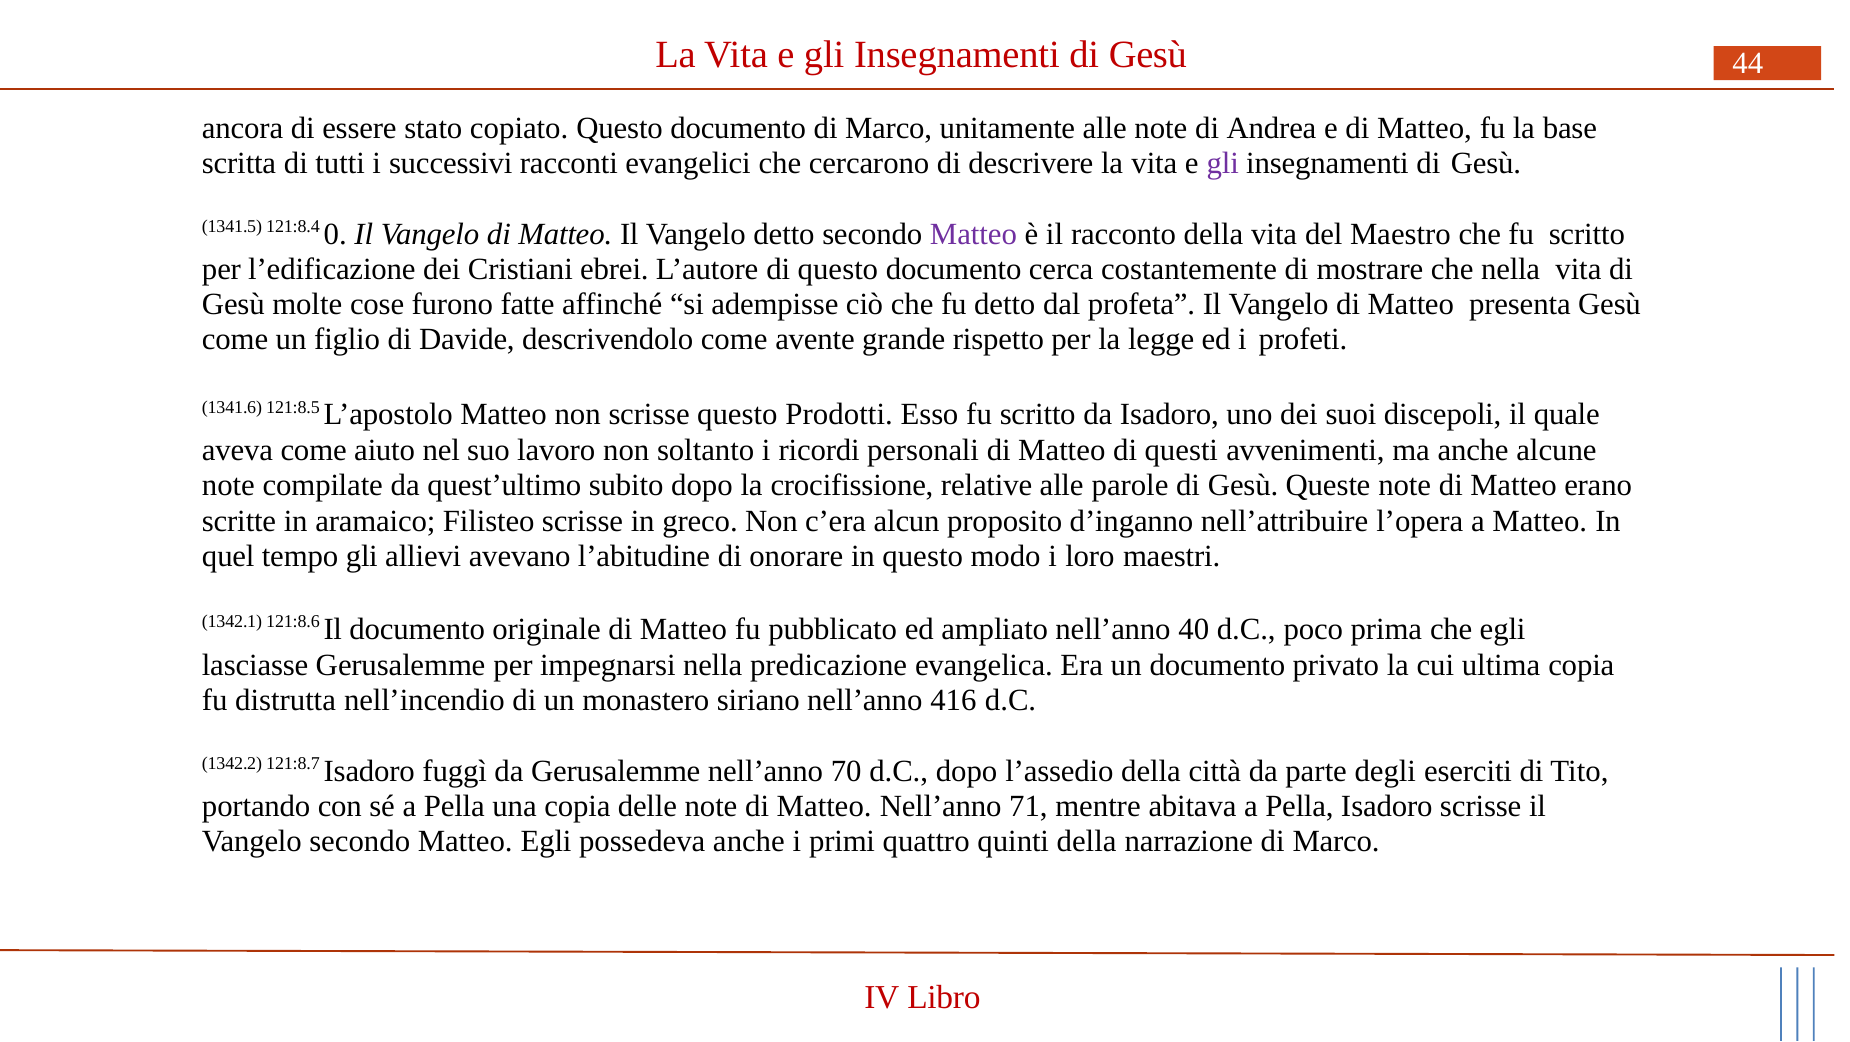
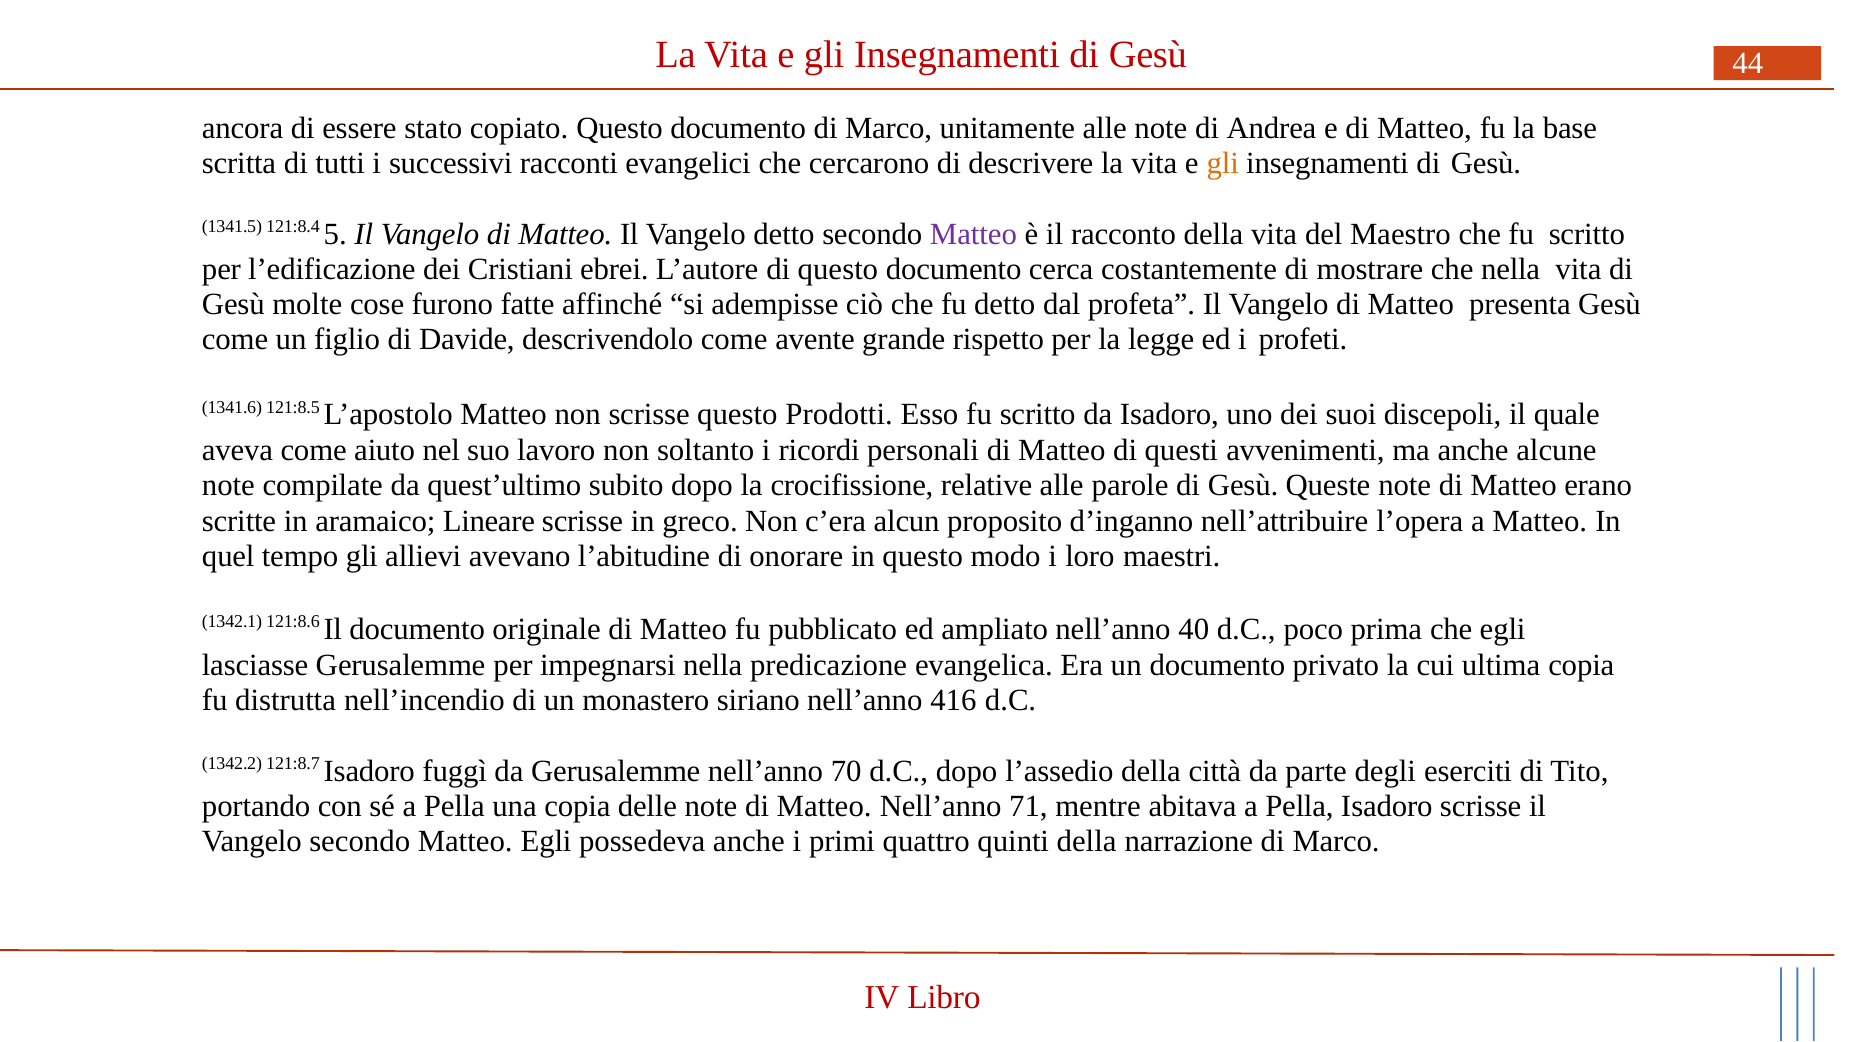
gli at (1223, 163) colour: purple -> orange
0: 0 -> 5
Filisteo: Filisteo -> Lineare
